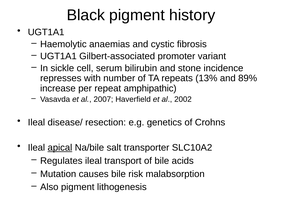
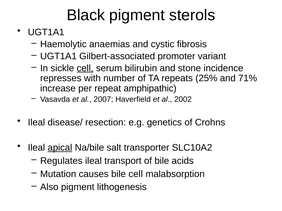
history: history -> sterols
cell at (85, 68) underline: none -> present
13%: 13% -> 25%
89%: 89% -> 71%
bile risk: risk -> cell
